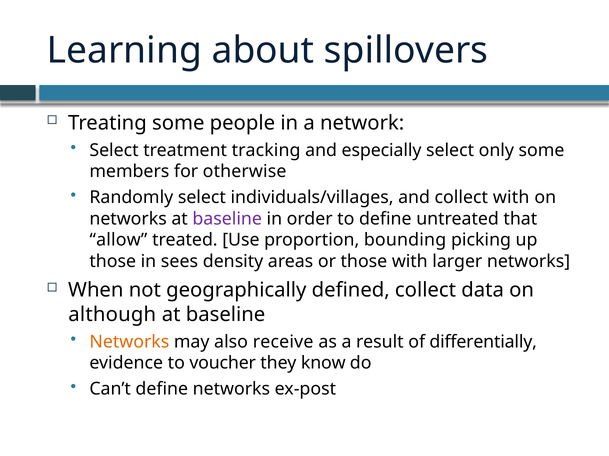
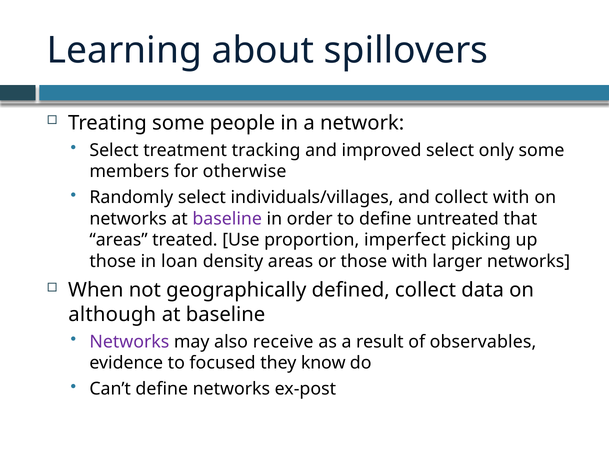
especially: especially -> improved
allow at (118, 240): allow -> areas
bounding: bounding -> imperfect
sees: sees -> loan
Networks at (129, 342) colour: orange -> purple
differentially: differentially -> observables
voucher: voucher -> focused
